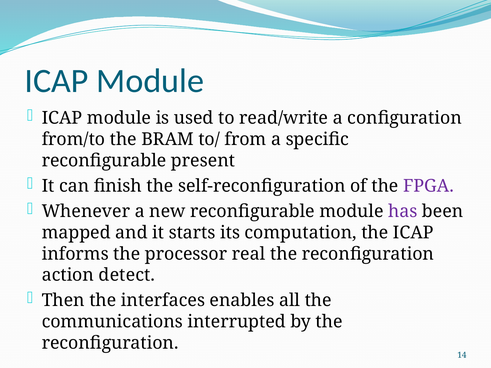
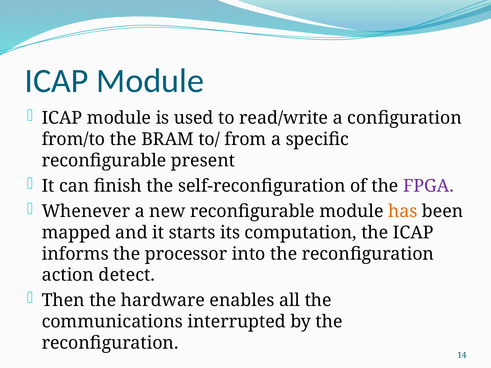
has colour: purple -> orange
real: real -> into
interfaces: interfaces -> hardware
